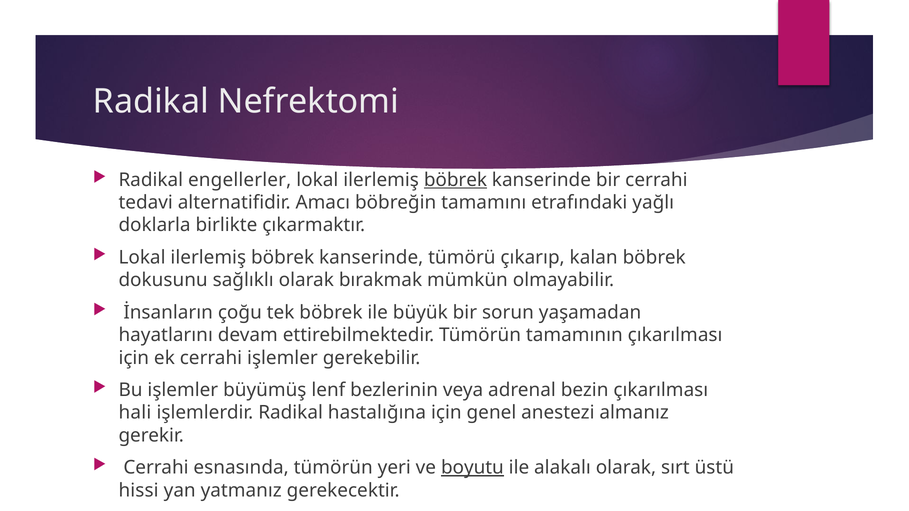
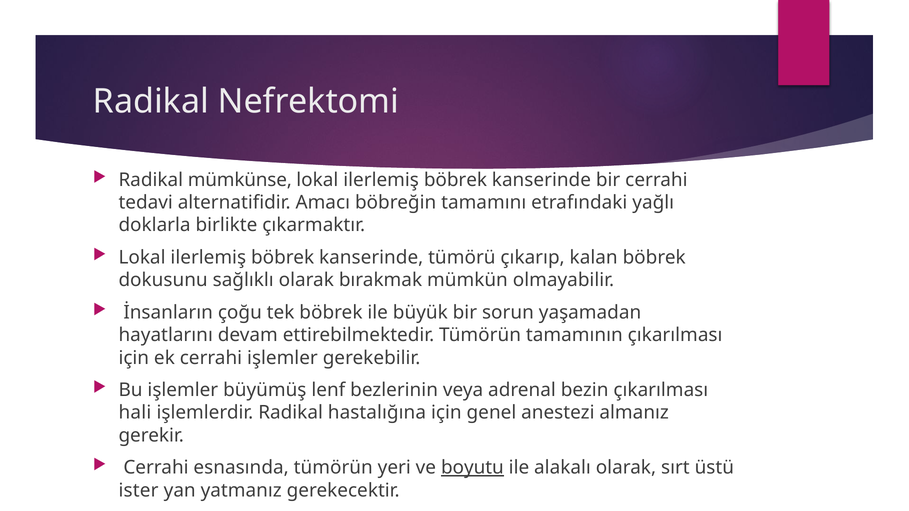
engellerler: engellerler -> mümkünse
böbrek at (455, 180) underline: present -> none
hissi: hissi -> ister
